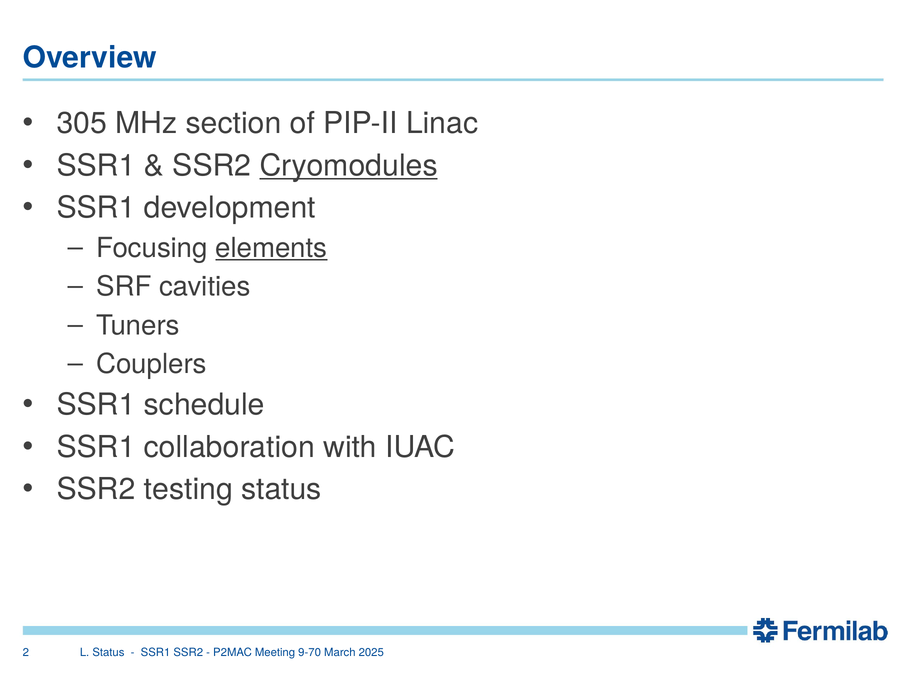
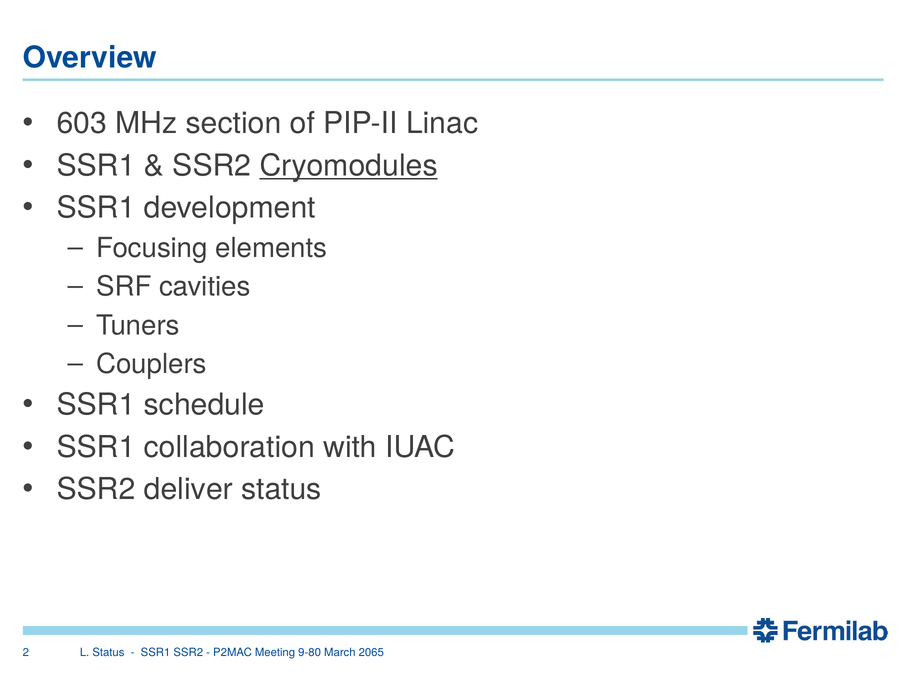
305: 305 -> 603
elements underline: present -> none
testing: testing -> deliver
9-70: 9-70 -> 9-80
2025: 2025 -> 2065
